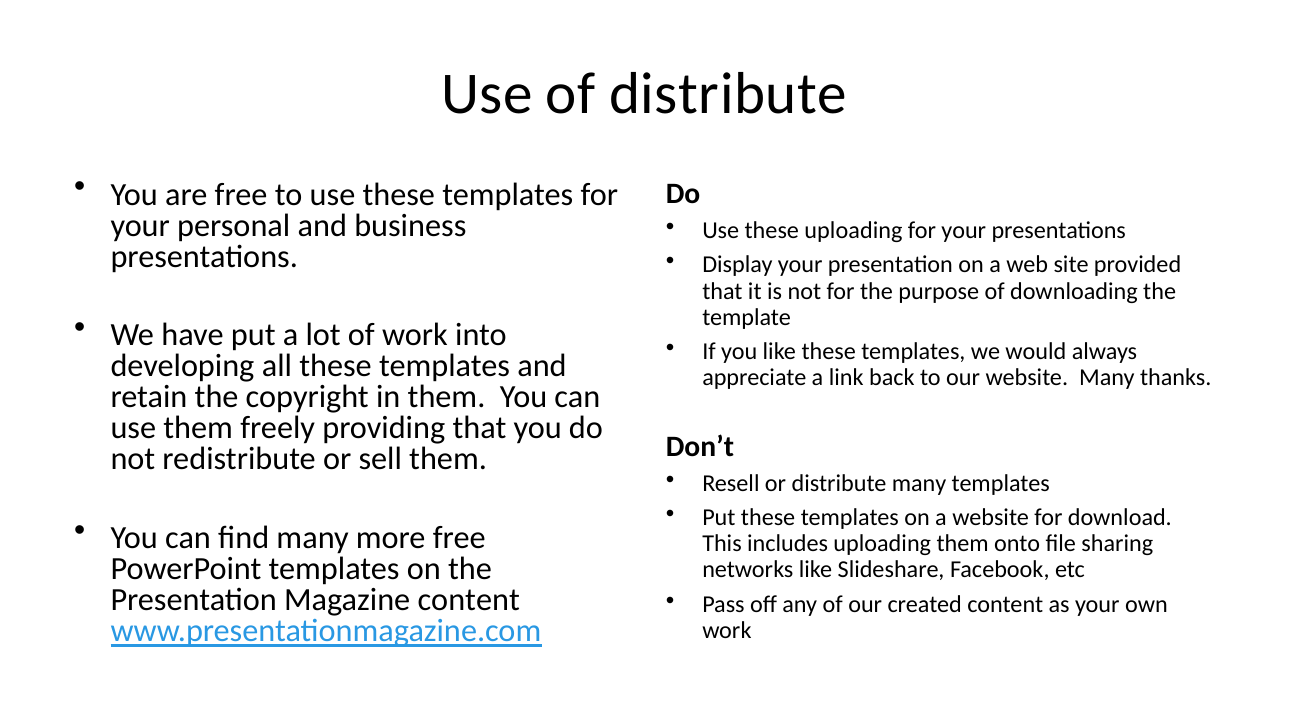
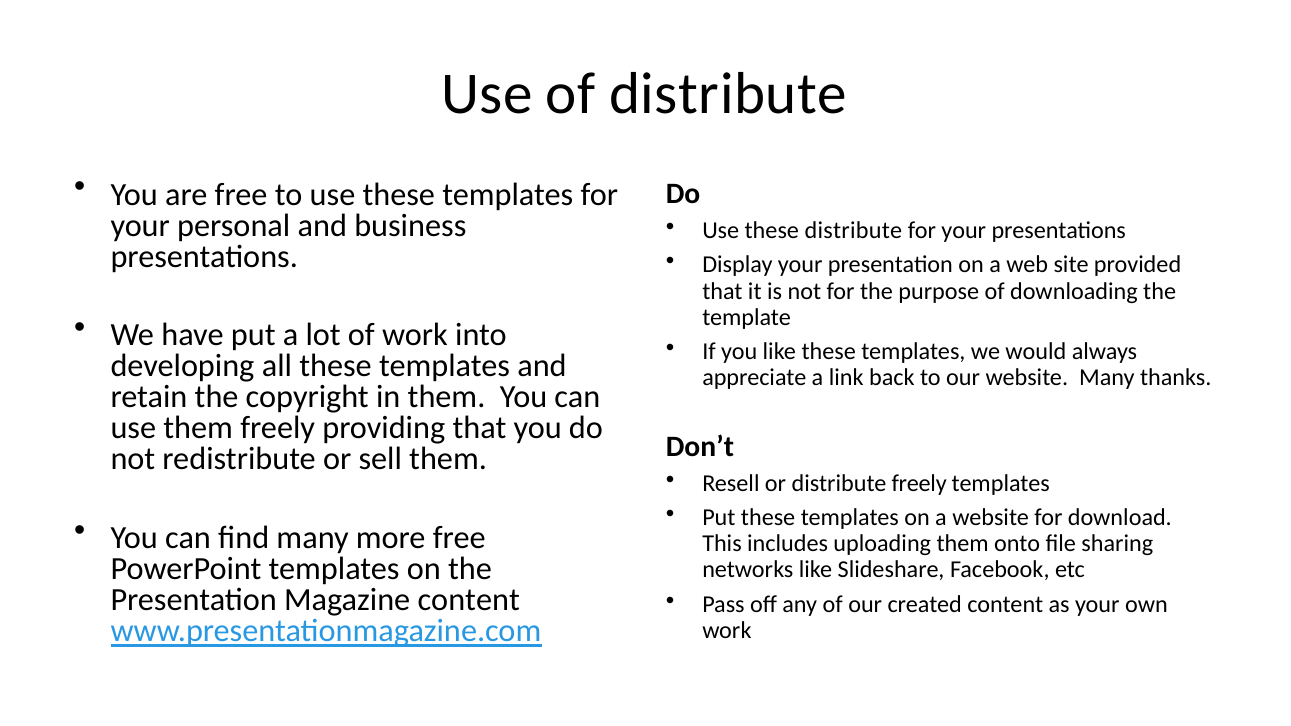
these uploading: uploading -> distribute
distribute many: many -> freely
